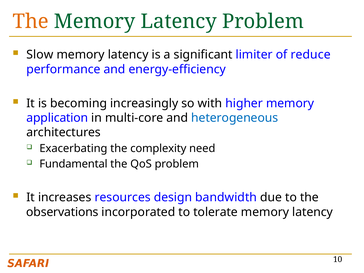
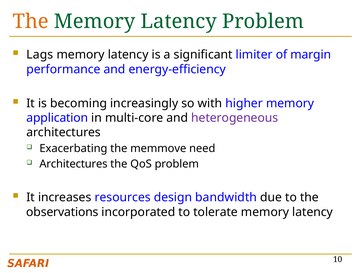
Slow: Slow -> Lags
reduce: reduce -> margin
heterogeneous colour: blue -> purple
complexity: complexity -> memmove
Fundamental at (73, 164): Fundamental -> Architectures
